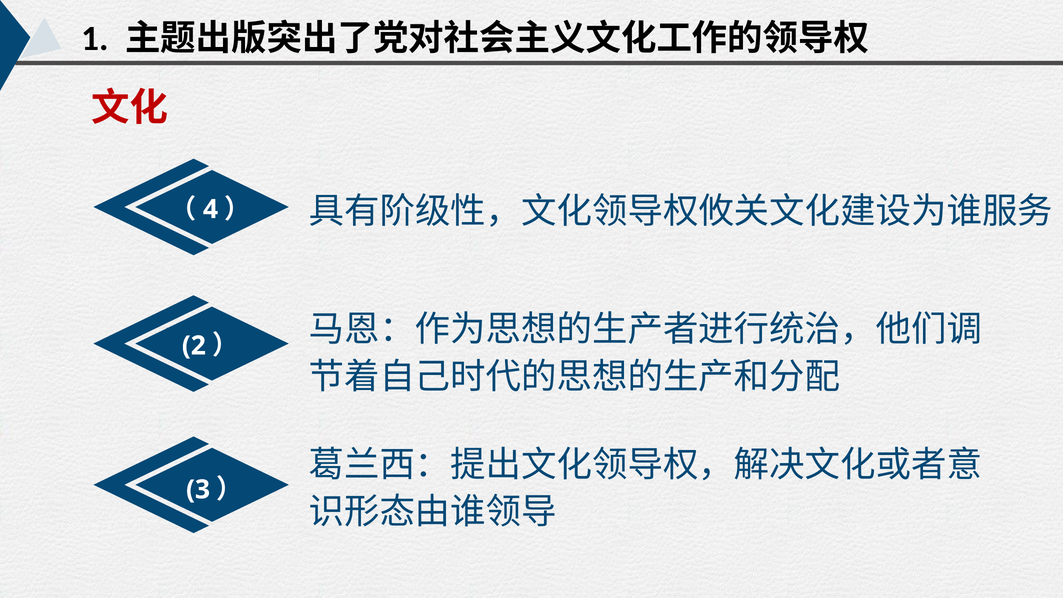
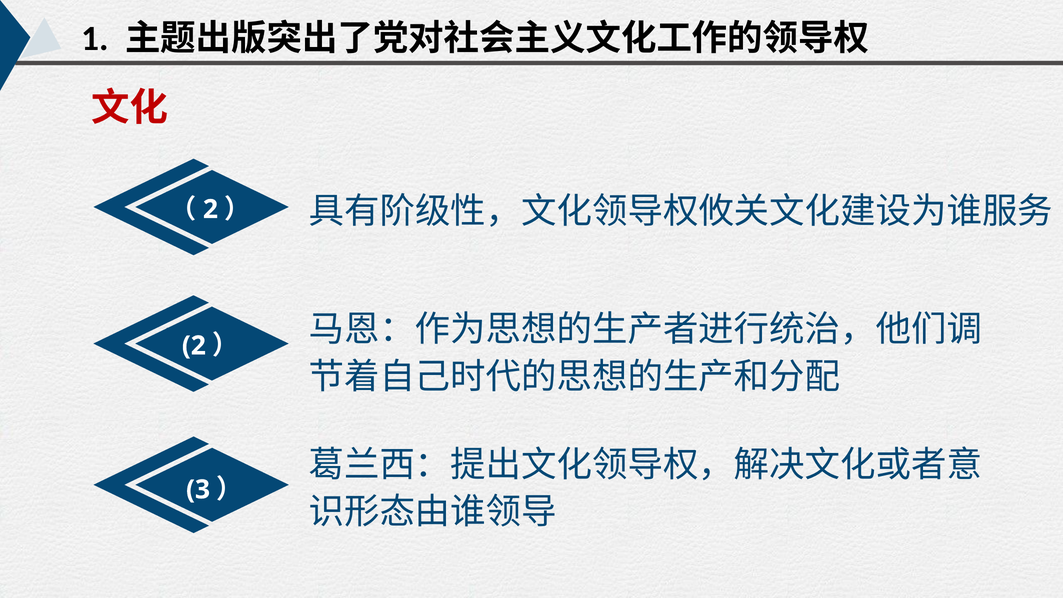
4 at (210, 209): 4 -> 2
